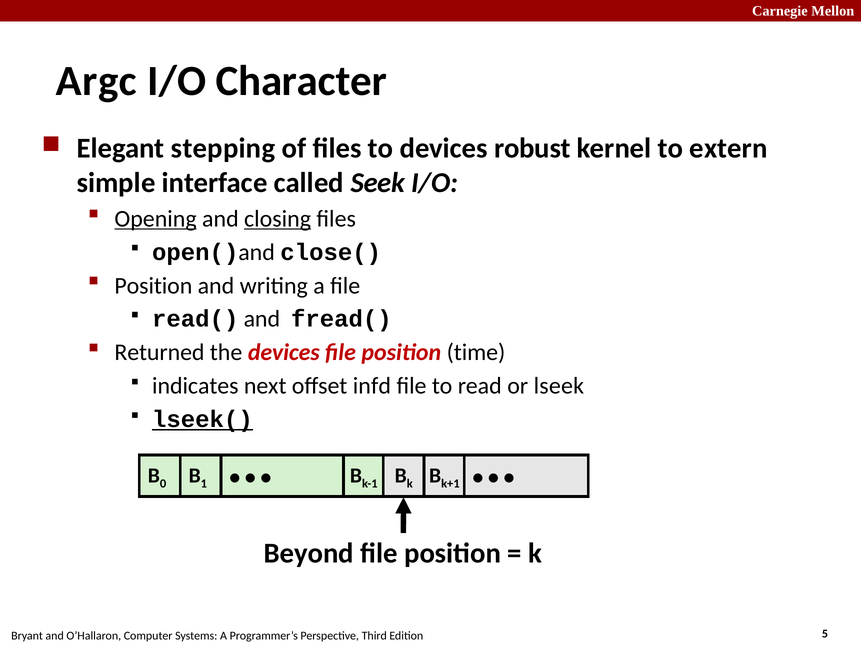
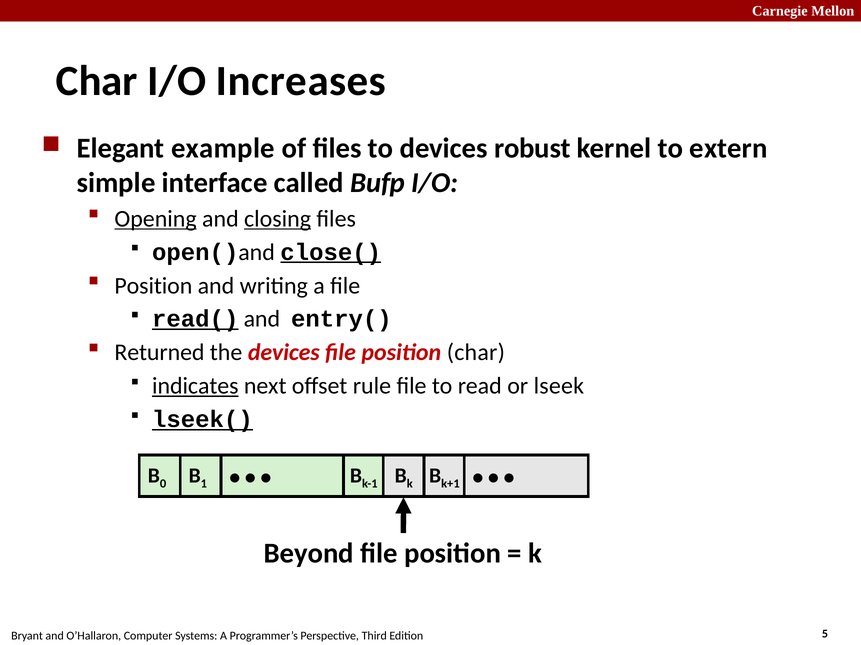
Argc at (96, 81): Argc -> Char
Character: Character -> Increases
stepping: stepping -> example
Seek: Seek -> Bufp
close( underline: none -> present
read( underline: none -> present
fread(: fread( -> entry(
position time: time -> char
indicates underline: none -> present
infd: infd -> rule
